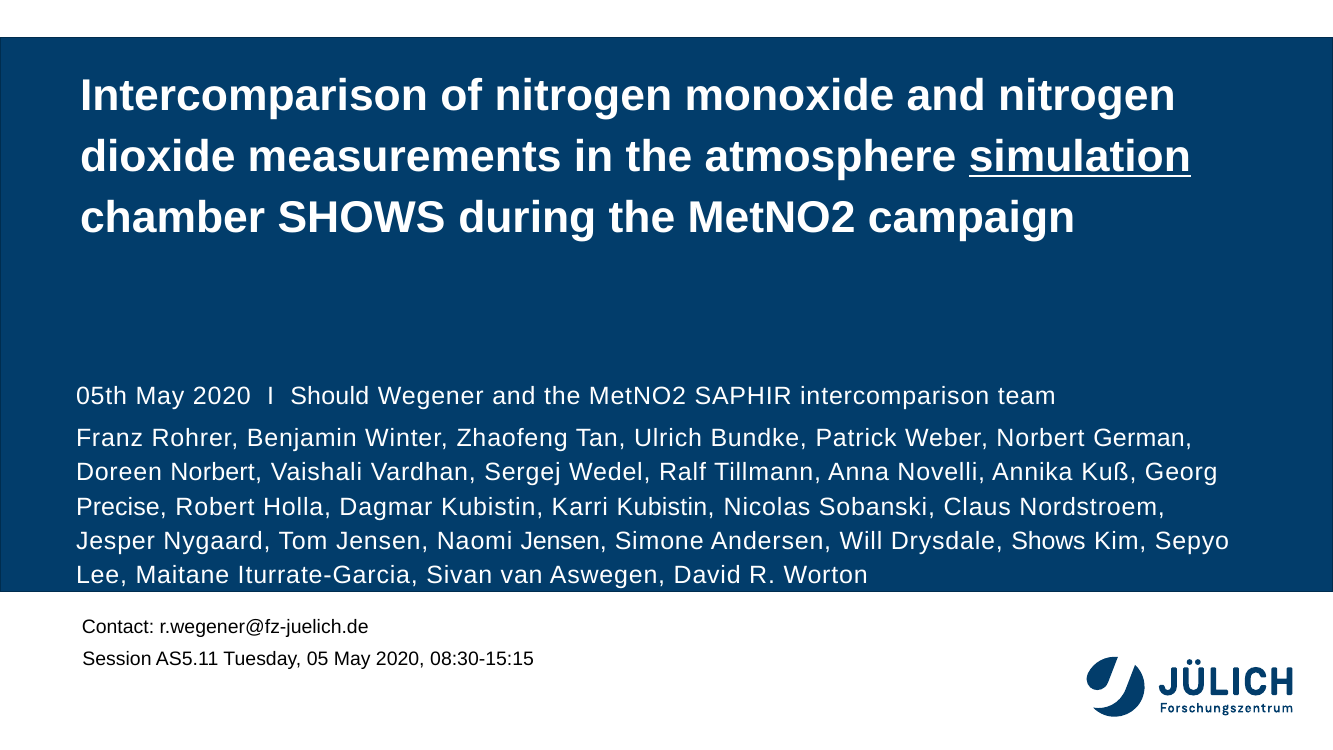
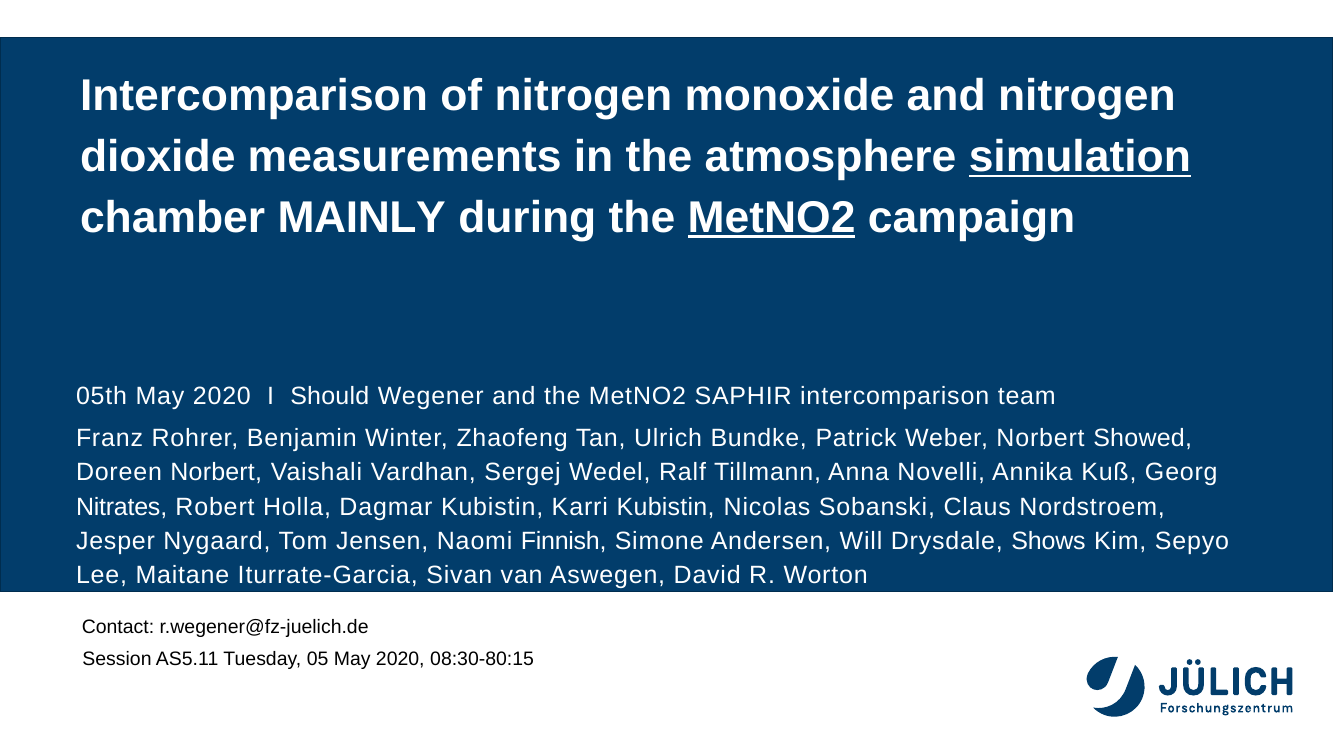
chamber SHOWS: SHOWS -> MAINLY
MetNO2 at (772, 218) underline: none -> present
German: German -> Showed
Precise: Precise -> Nitrates
Naomi Jensen: Jensen -> Finnish
08:30-15:15: 08:30-15:15 -> 08:30-80:15
